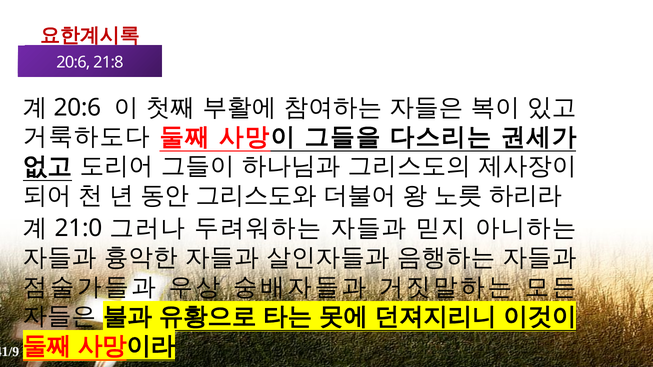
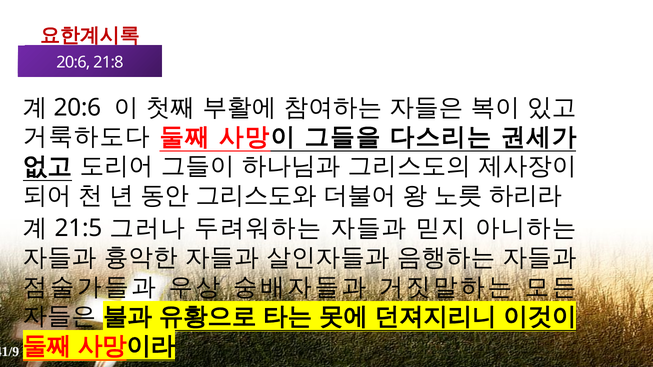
21:0: 21:0 -> 21:5
